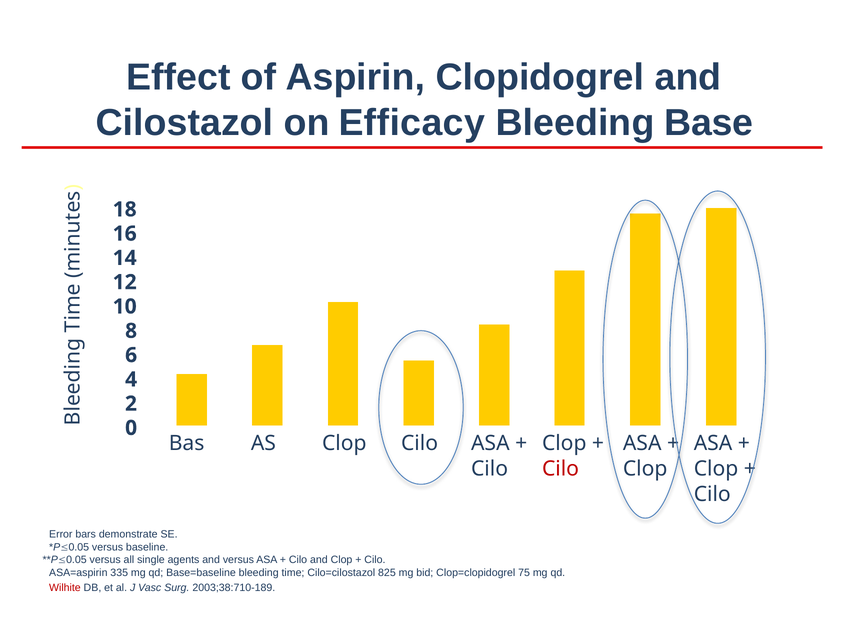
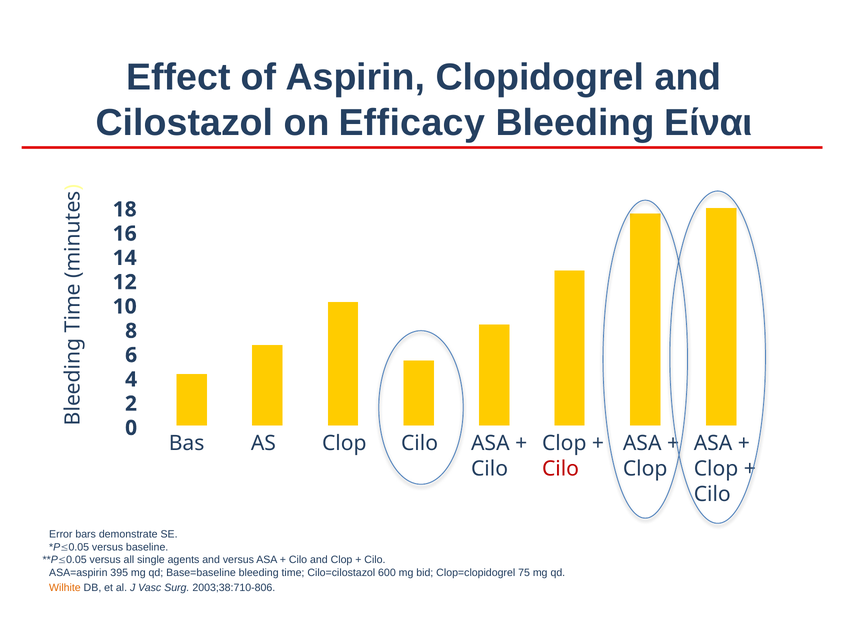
Bleeding Base: Base -> Είναι
335: 335 -> 395
825: 825 -> 600
Wilhite colour: red -> orange
2003;38:710-189: 2003;38:710-189 -> 2003;38:710-806
